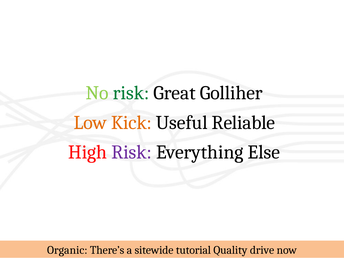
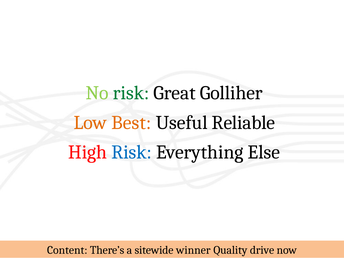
Kick: Kick -> Best
Risk at (132, 152) colour: purple -> blue
Organic: Organic -> Content
tutorial: tutorial -> winner
